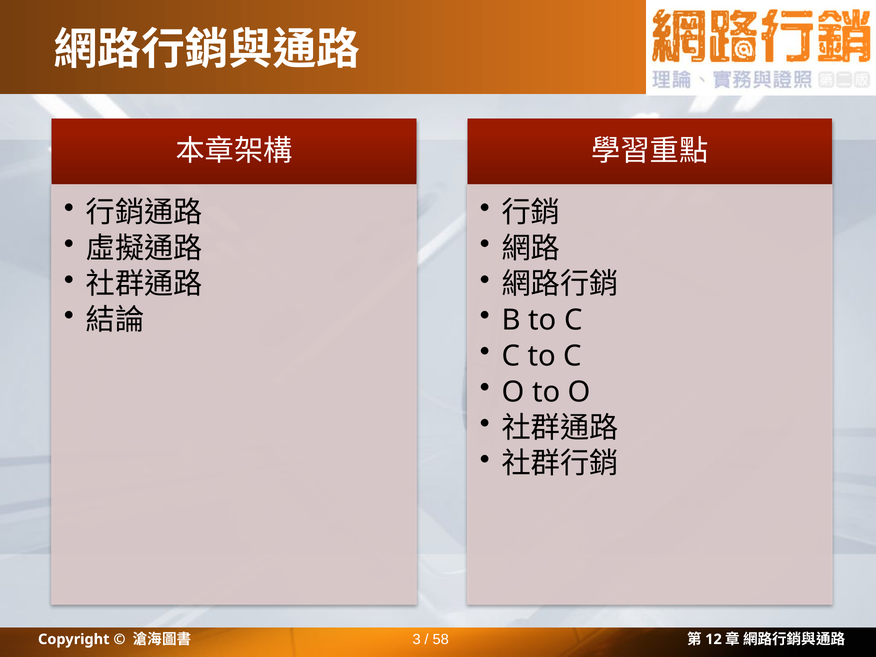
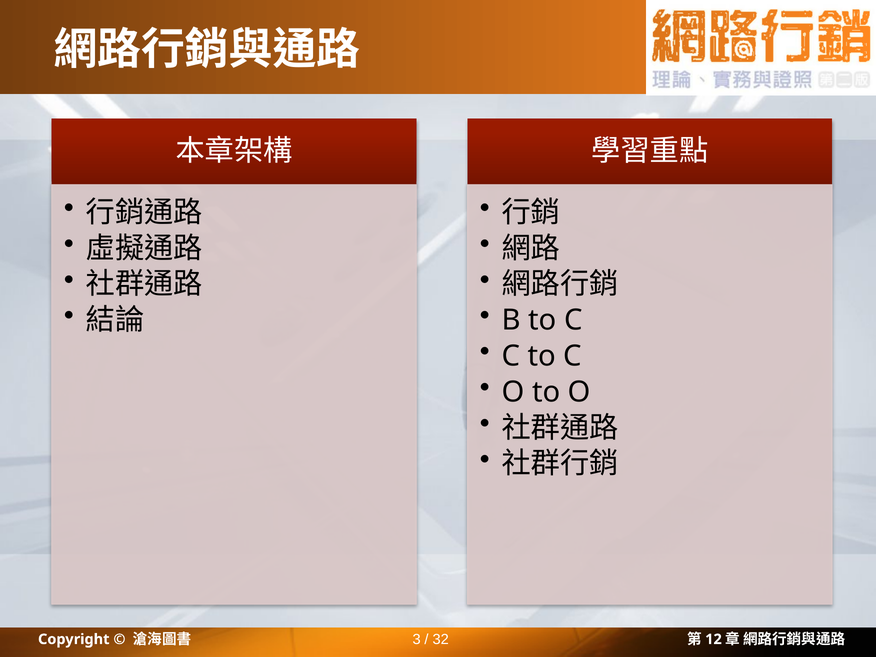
58: 58 -> 32
